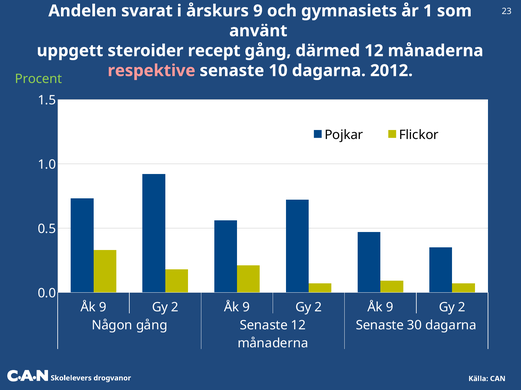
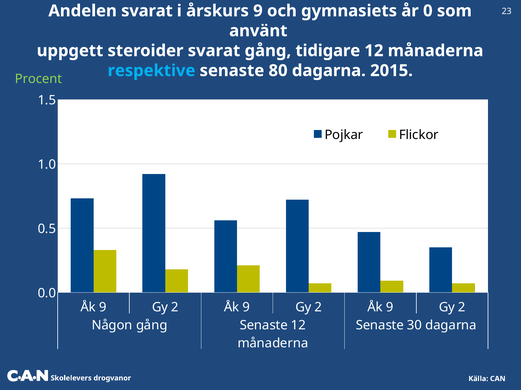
1: 1 -> 0
steroider recept: recept -> svarat
därmed: därmed -> tidigare
respektive colour: pink -> light blue
10: 10 -> 80
2012: 2012 -> 2015
